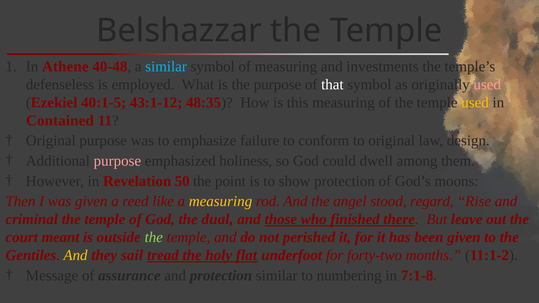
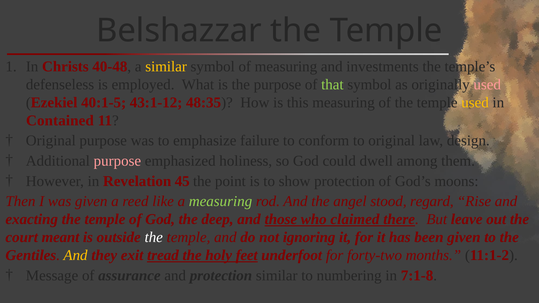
Athene: Athene -> Christs
similar at (166, 67) colour: light blue -> yellow
that colour: white -> light green
50: 50 -> 45
measuring at (221, 201) colour: yellow -> light green
criminal: criminal -> exacting
dual: dual -> deep
finished: finished -> claimed
the at (154, 237) colour: light green -> white
perished: perished -> ignoring
sail: sail -> exit
flat: flat -> feet
